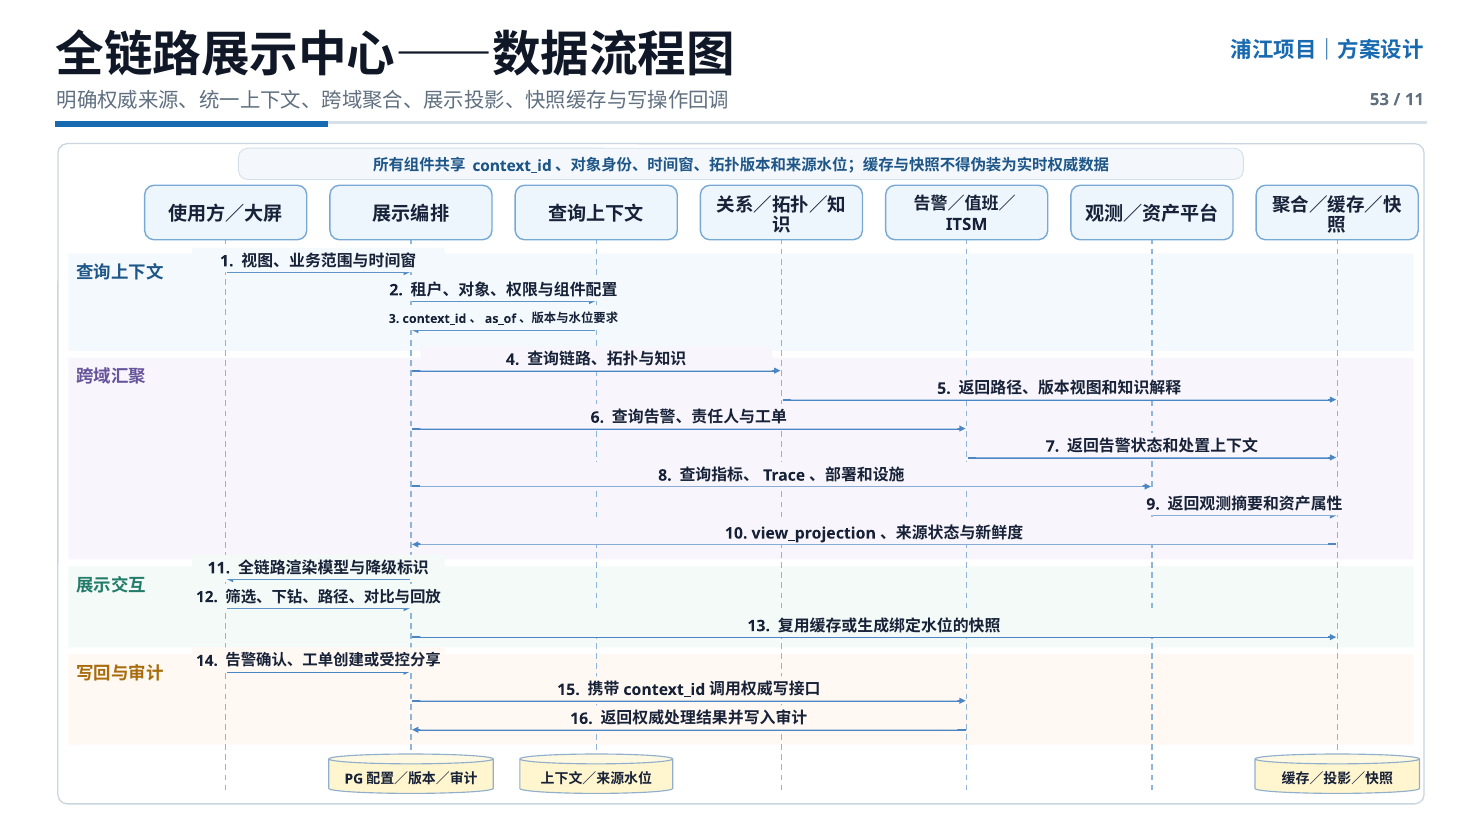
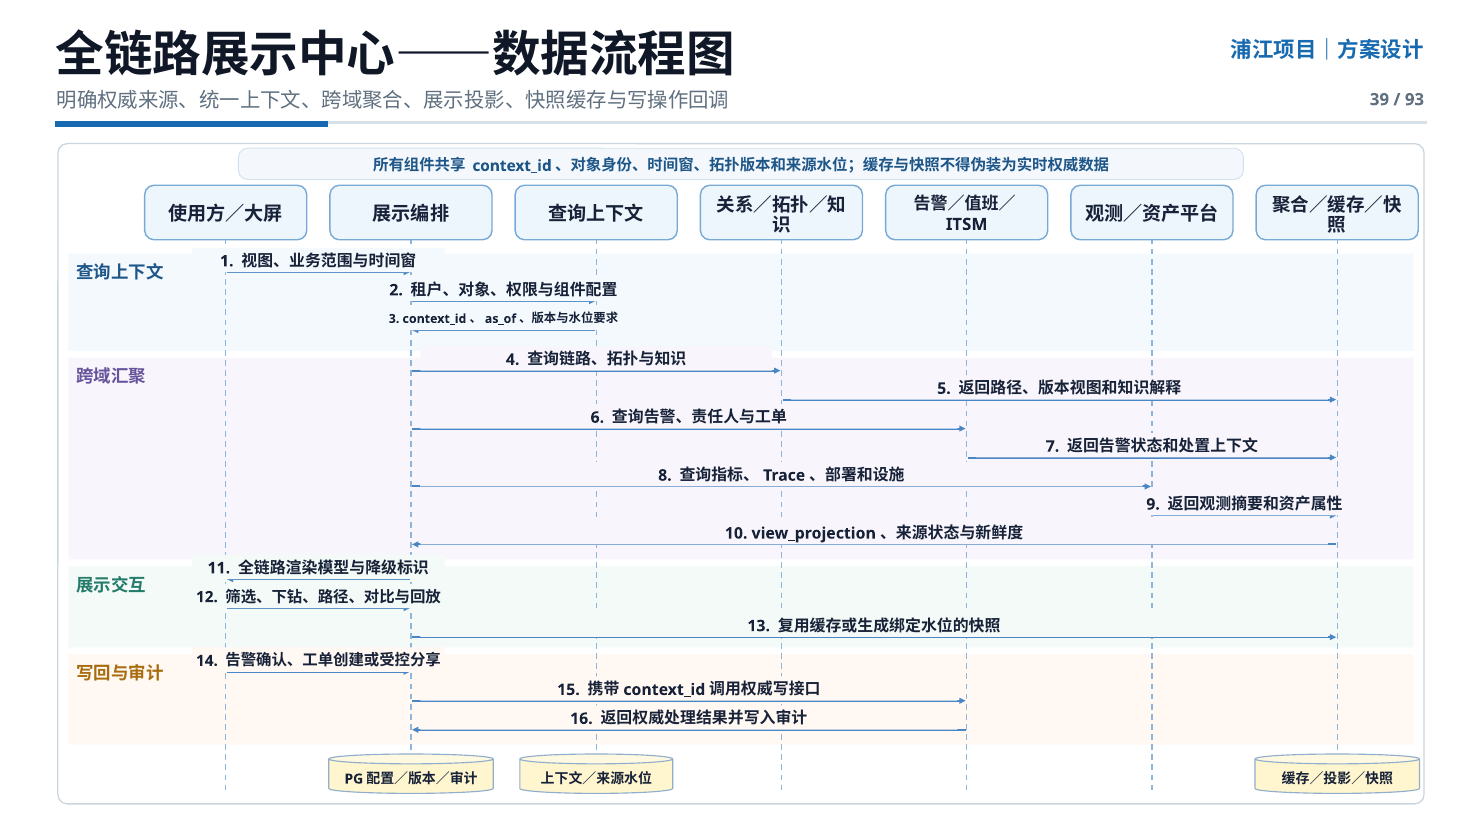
53: 53 -> 39
11 at (1415, 100): 11 -> 93
